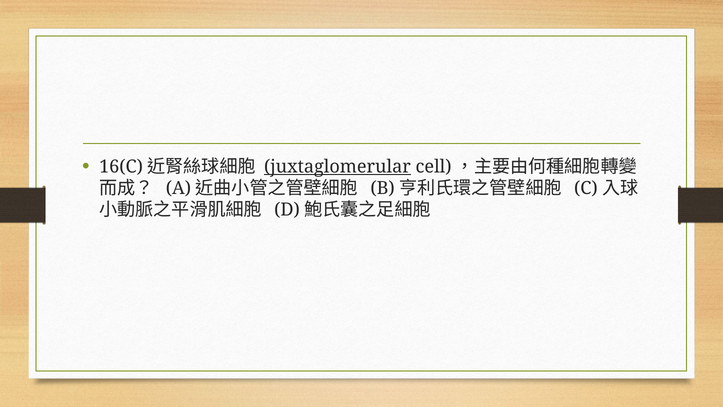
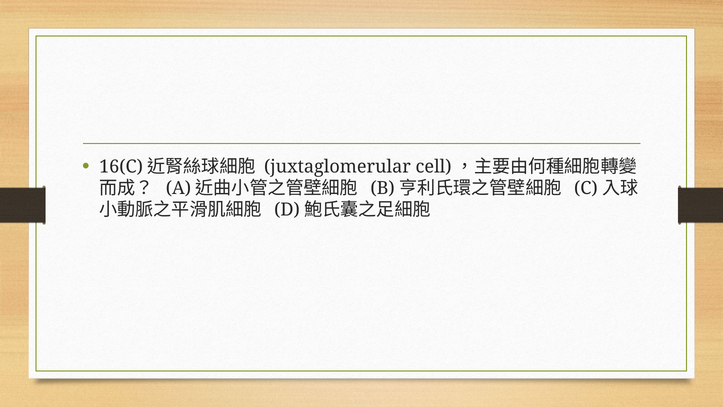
juxtaglomerular underline: present -> none
